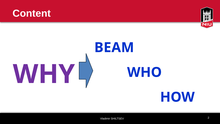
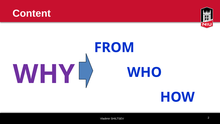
BEAM: BEAM -> FROM
